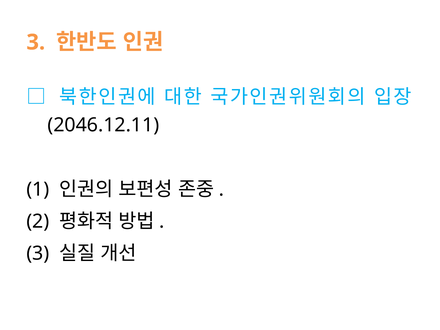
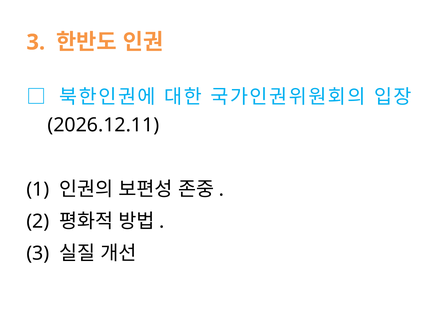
2046.12.11: 2046.12.11 -> 2026.12.11
